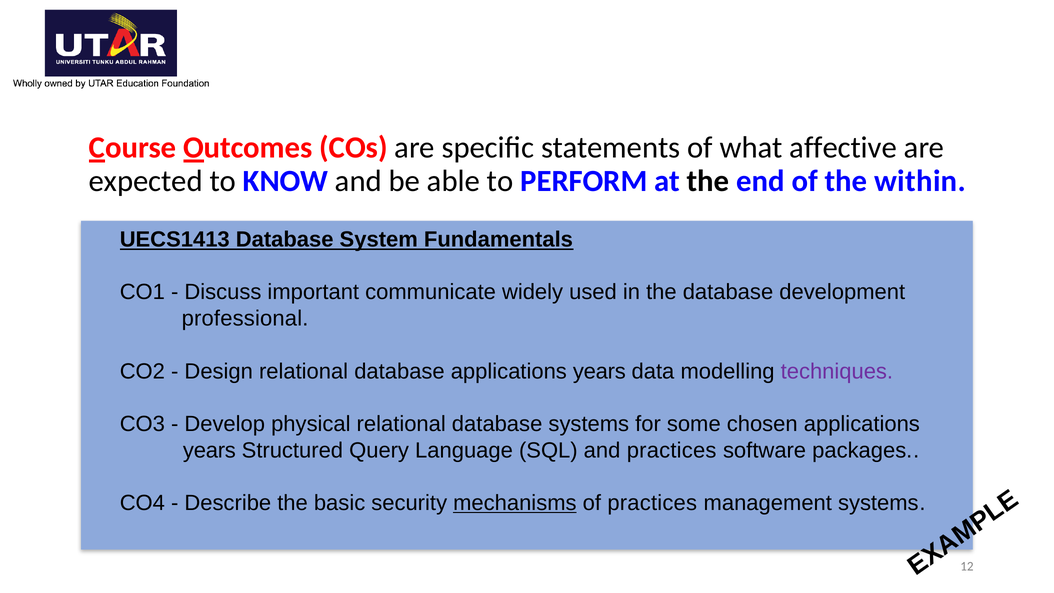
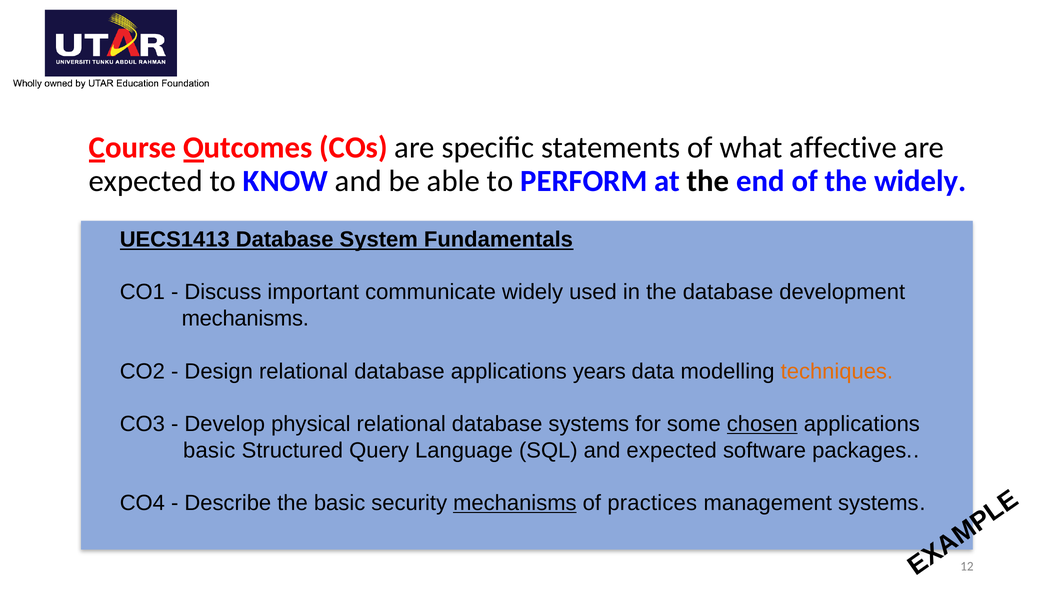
the within: within -> widely
professional at (245, 318): professional -> mechanisms
techniques colour: purple -> orange
chosen underline: none -> present
years at (209, 450): years -> basic
and practices: practices -> expected
